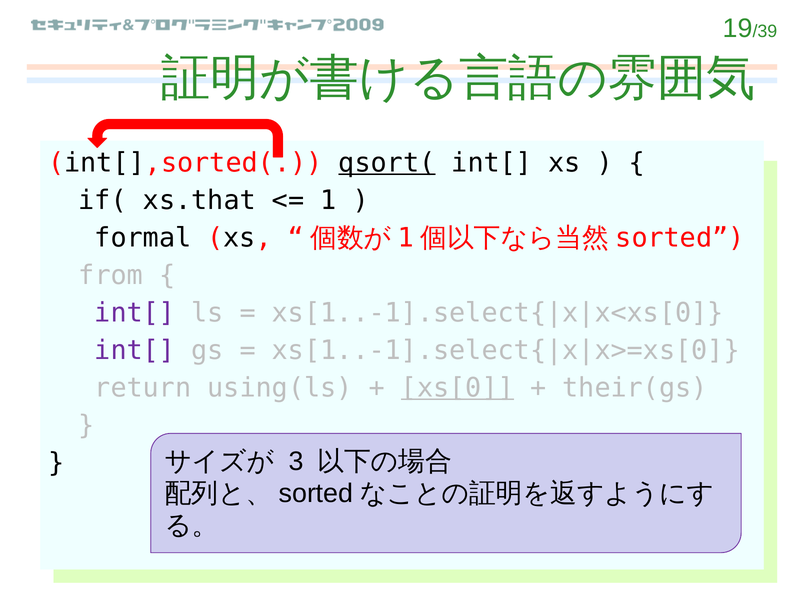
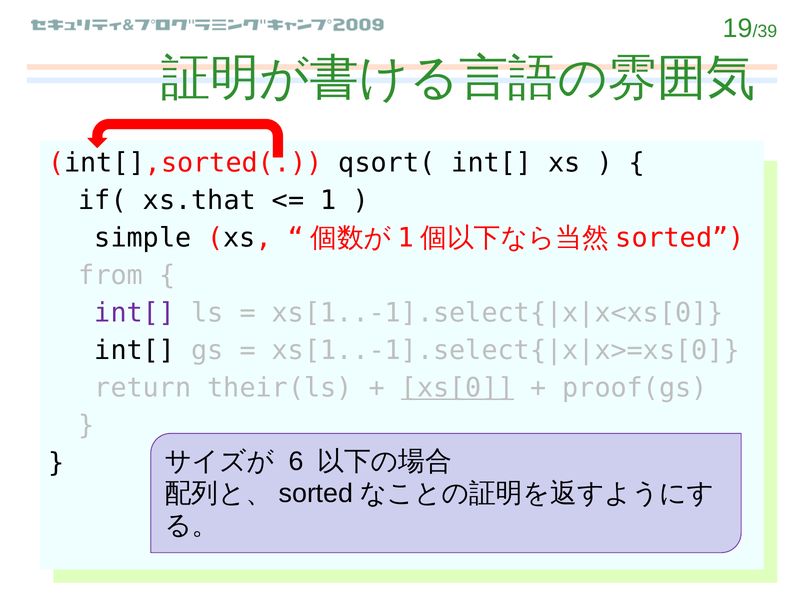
qsort( underline: present -> none
formal: formal -> simple
int[ at (135, 350) colour: purple -> black
using(ls: using(ls -> their(ls
their(gs: their(gs -> proof(gs
3: 3 -> 6
